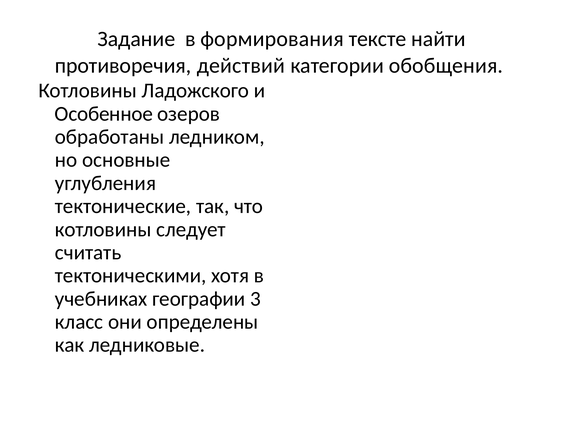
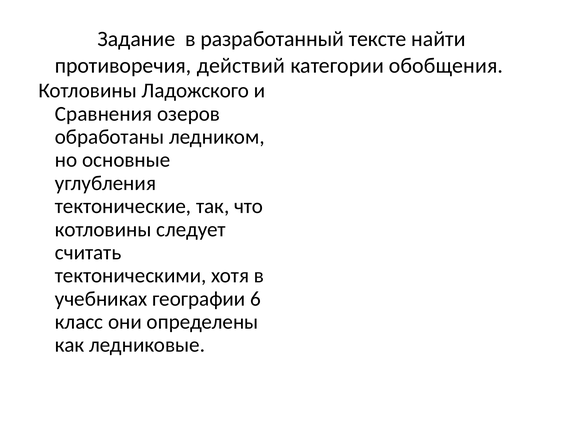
формирования: формирования -> разработанный
Особенное: Особенное -> Сравнения
3: 3 -> 6
